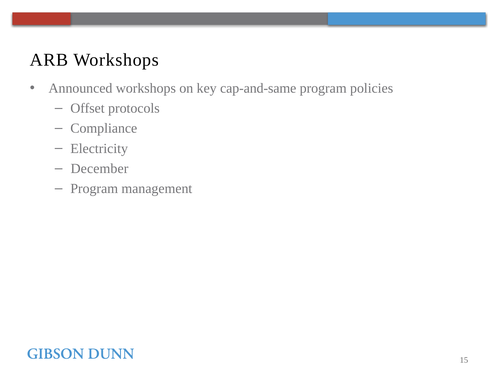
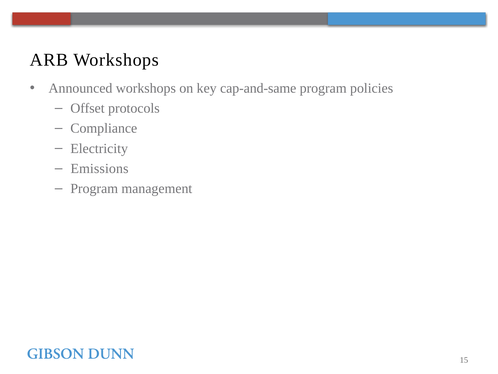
December: December -> Emissions
